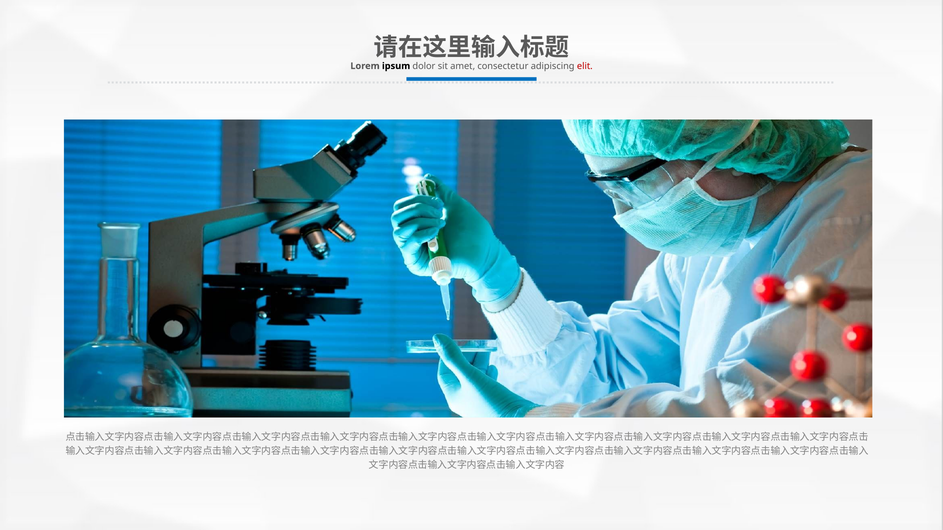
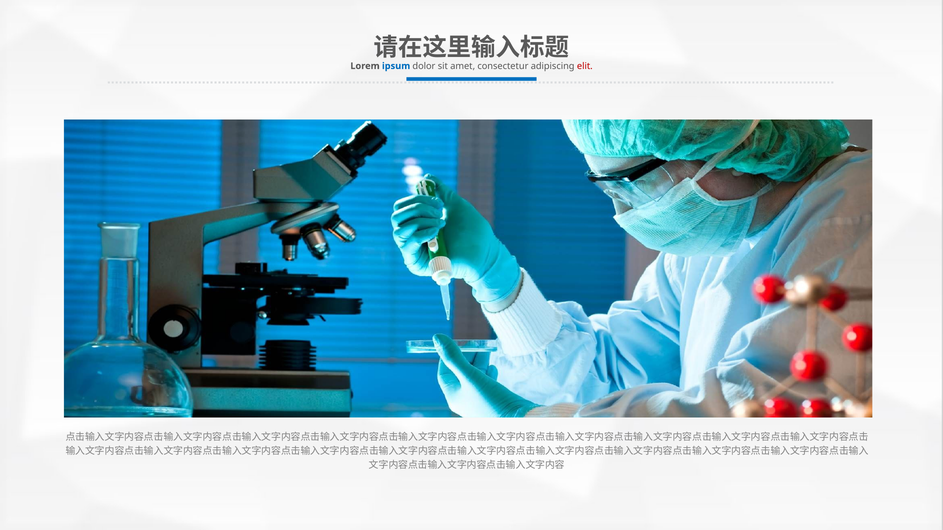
ipsum colour: black -> blue
